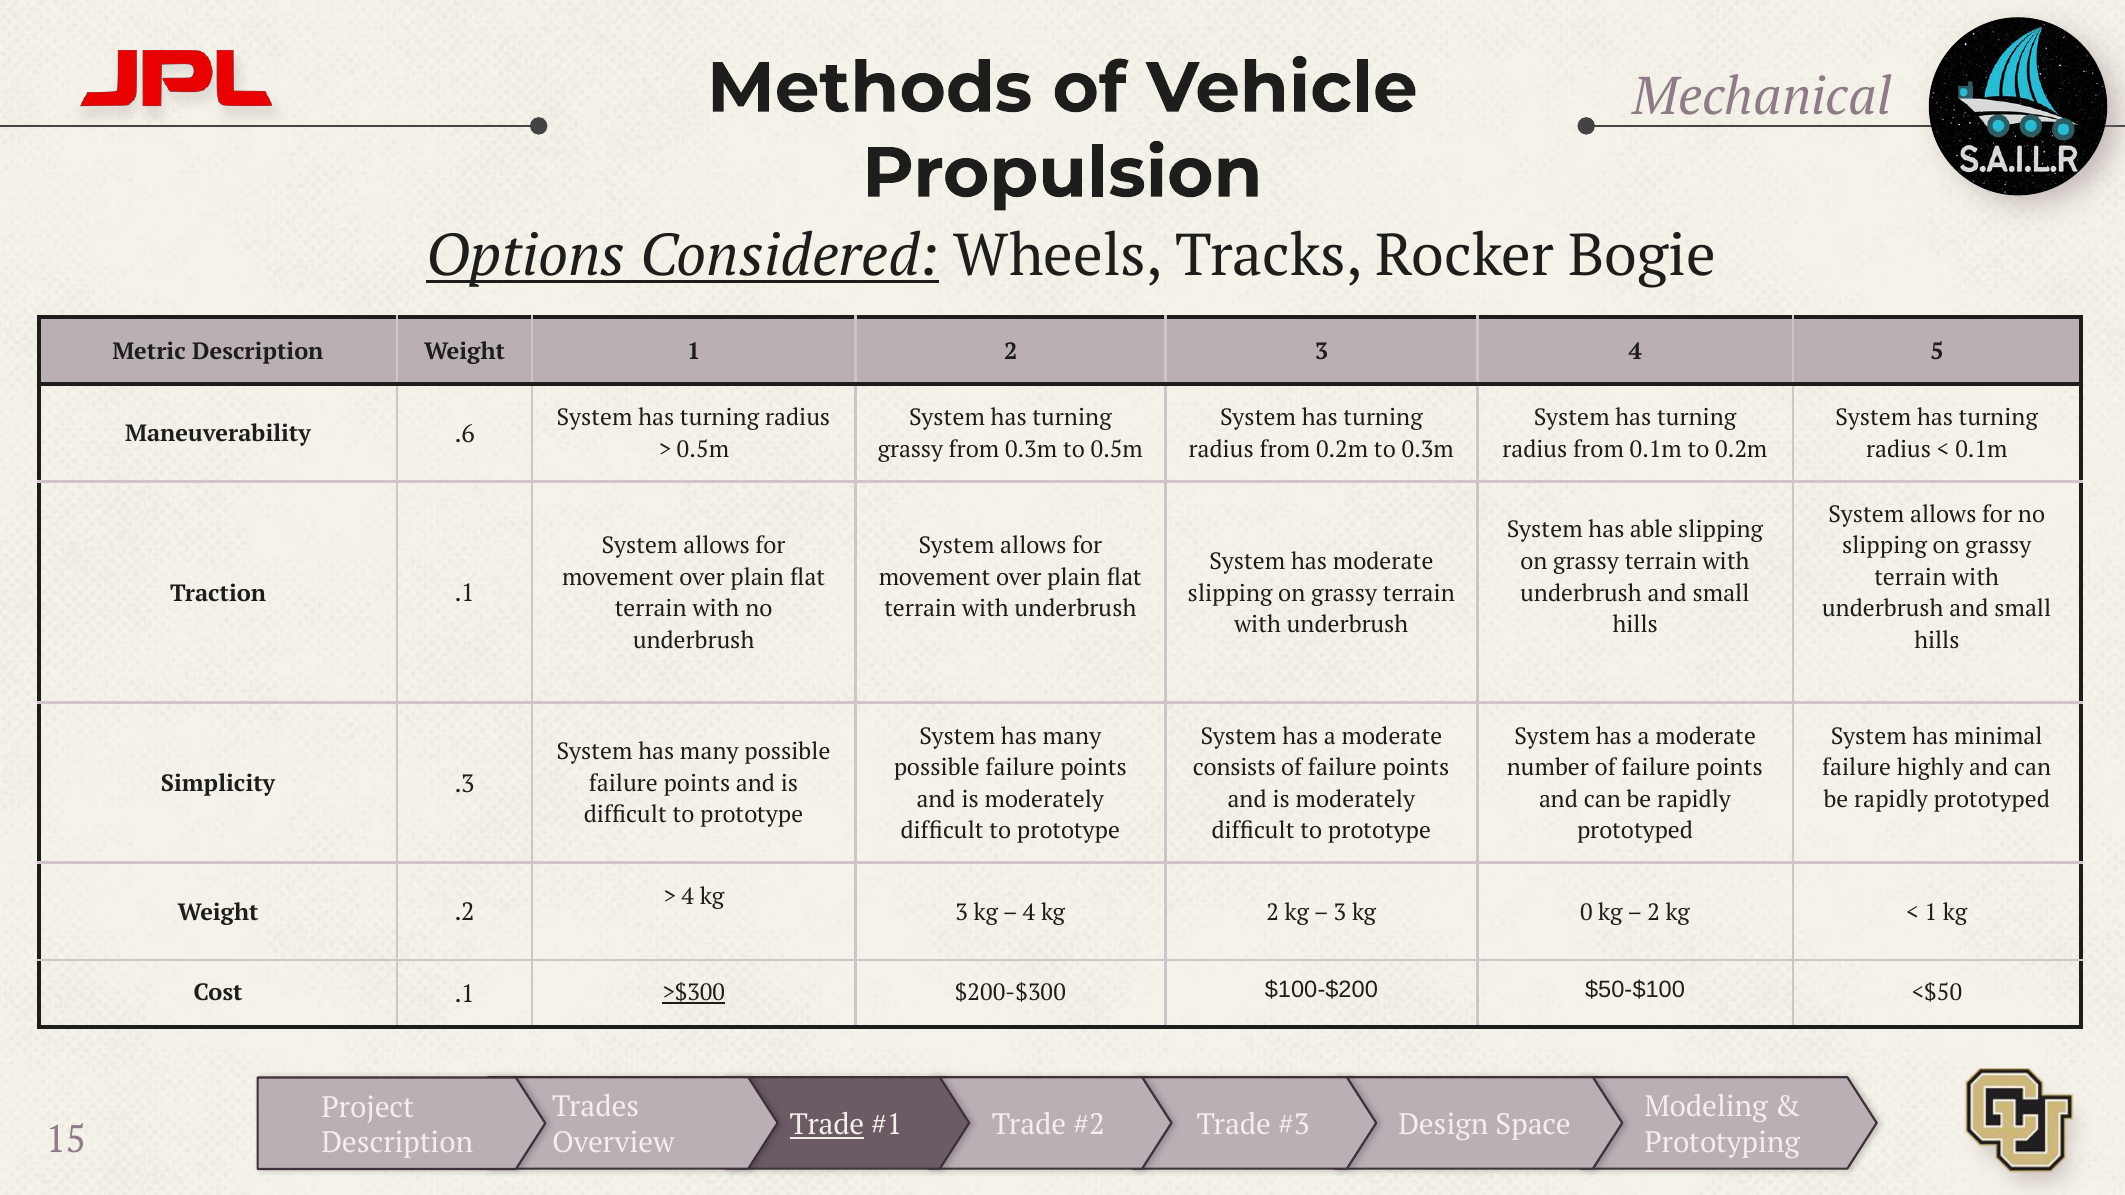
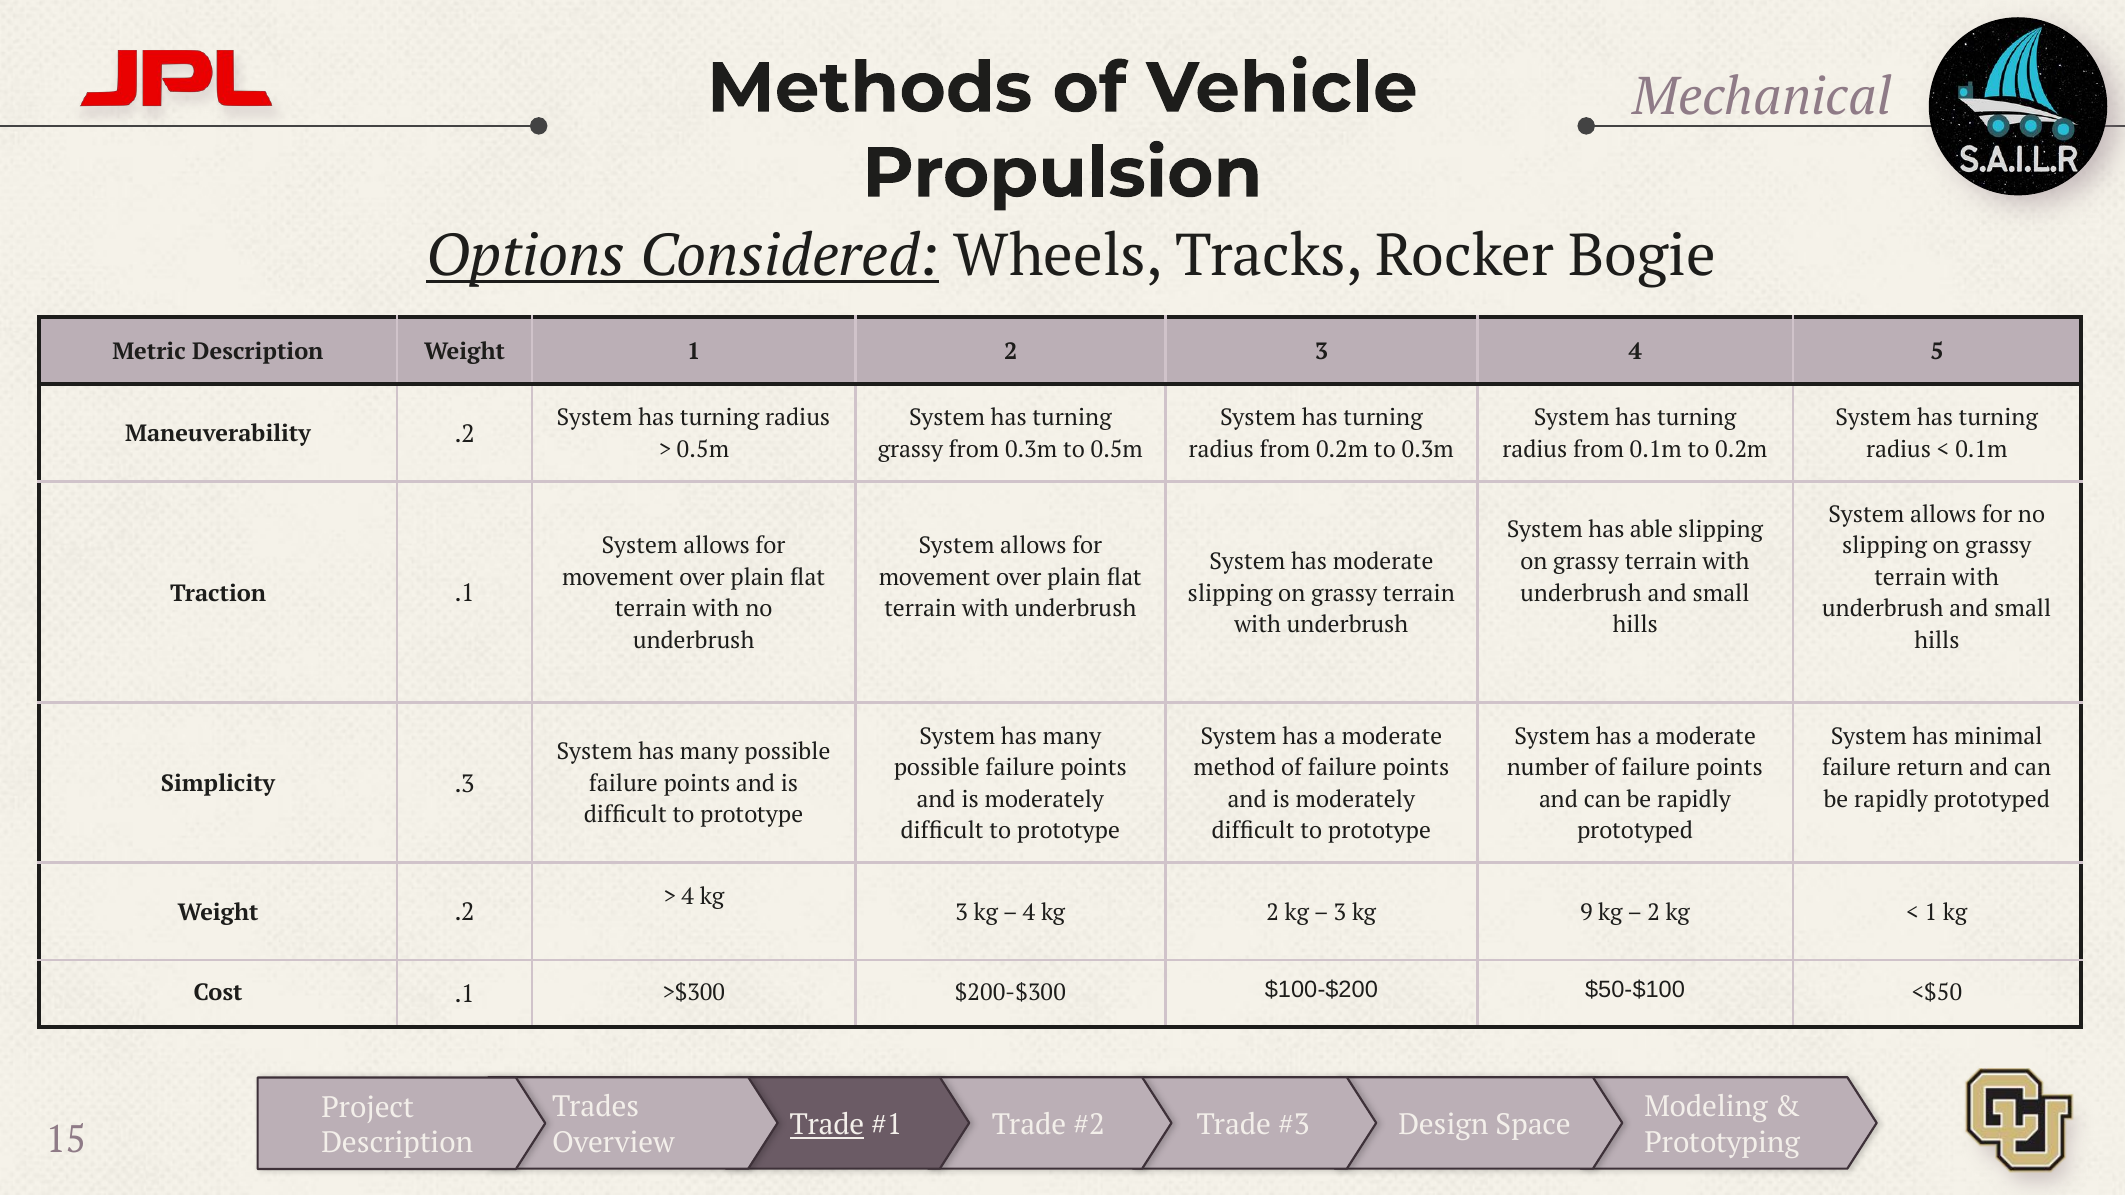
Maneuverability .6: .6 -> .2
consists: consists -> method
highly: highly -> return
0: 0 -> 9
>$300 underline: present -> none
